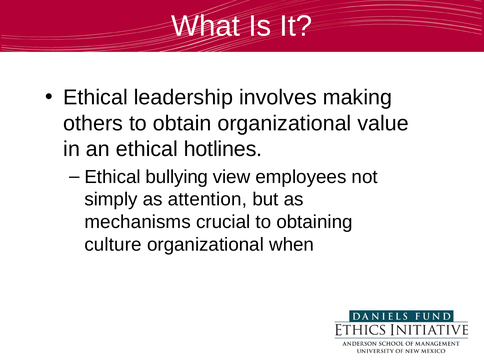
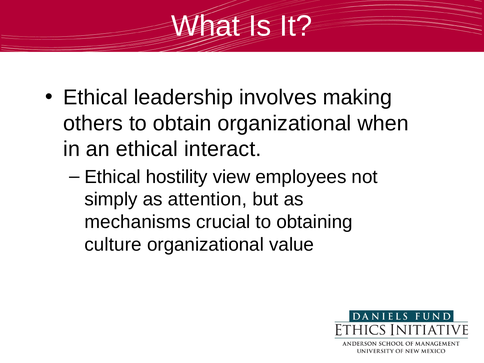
value: value -> when
hotlines: hotlines -> interact
bullying: bullying -> hostility
when: when -> value
